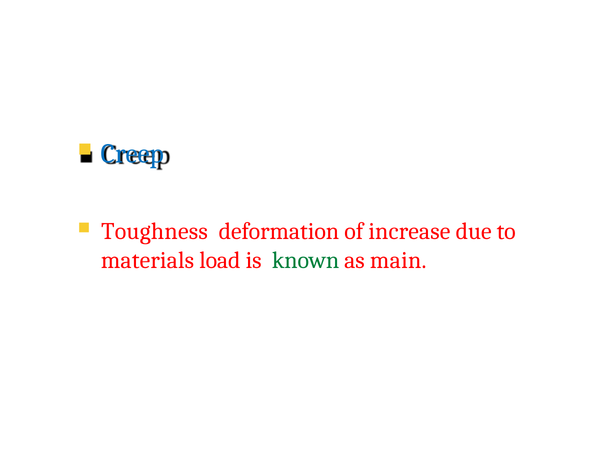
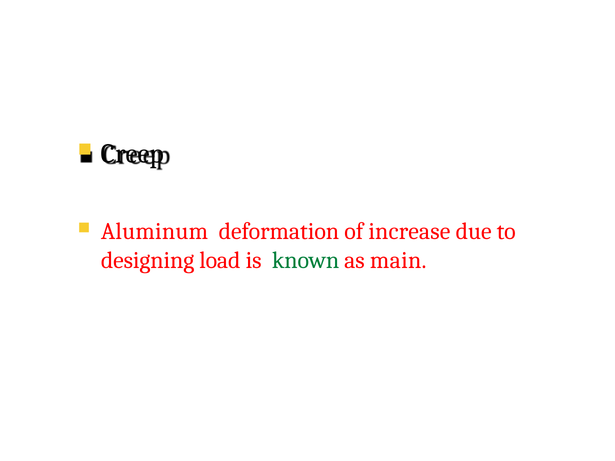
Creep colour: blue -> black
Toughness: Toughness -> Aluminum
materials: materials -> designing
